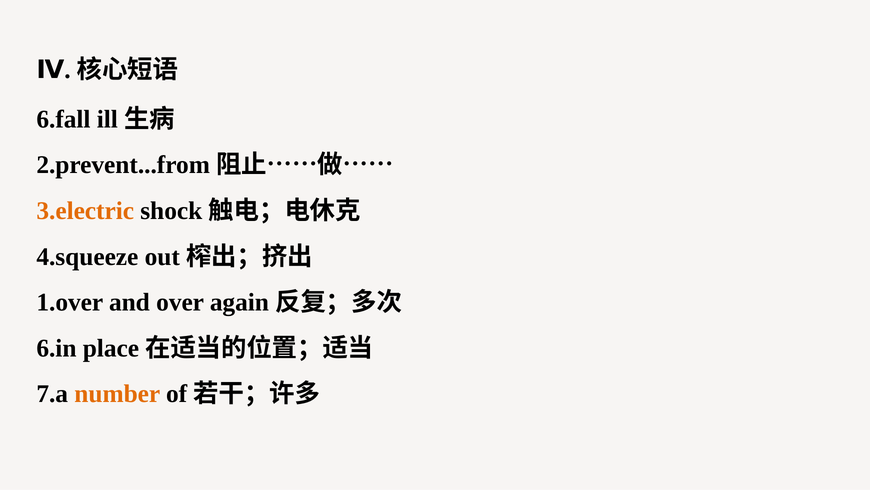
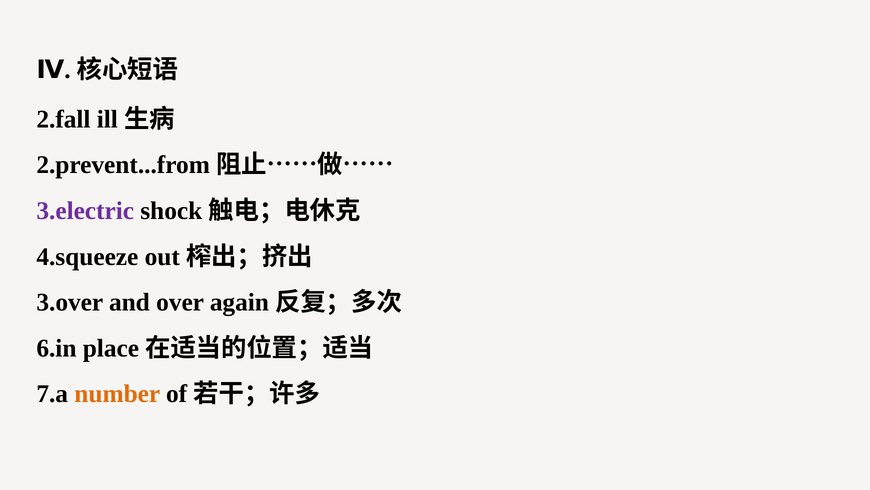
6.fall: 6.fall -> 2.fall
3.electric colour: orange -> purple
1.over: 1.over -> 3.over
